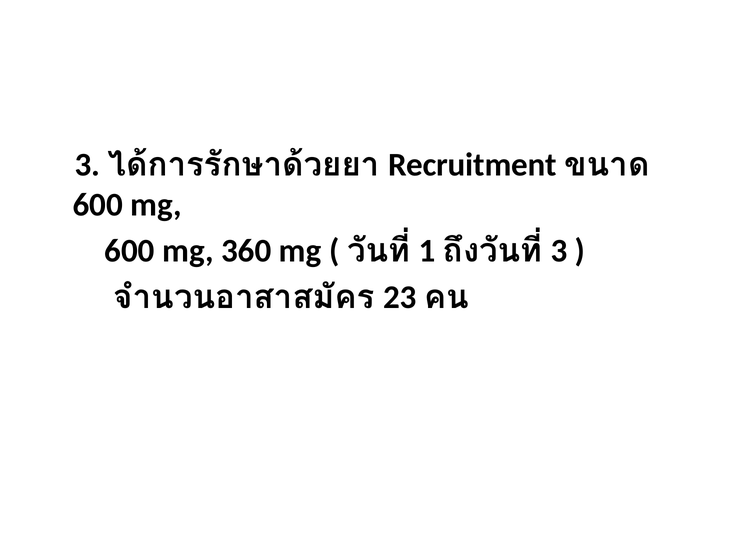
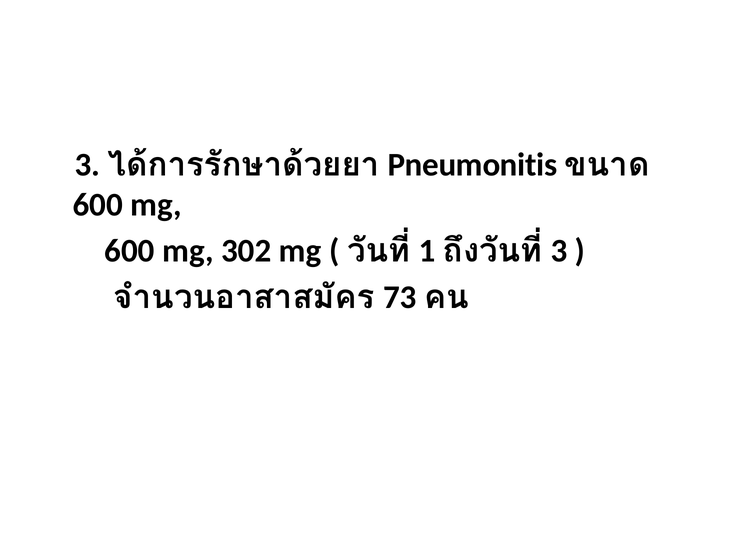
Recruitment: Recruitment -> Pneumonitis
360: 360 -> 302
23: 23 -> 73
